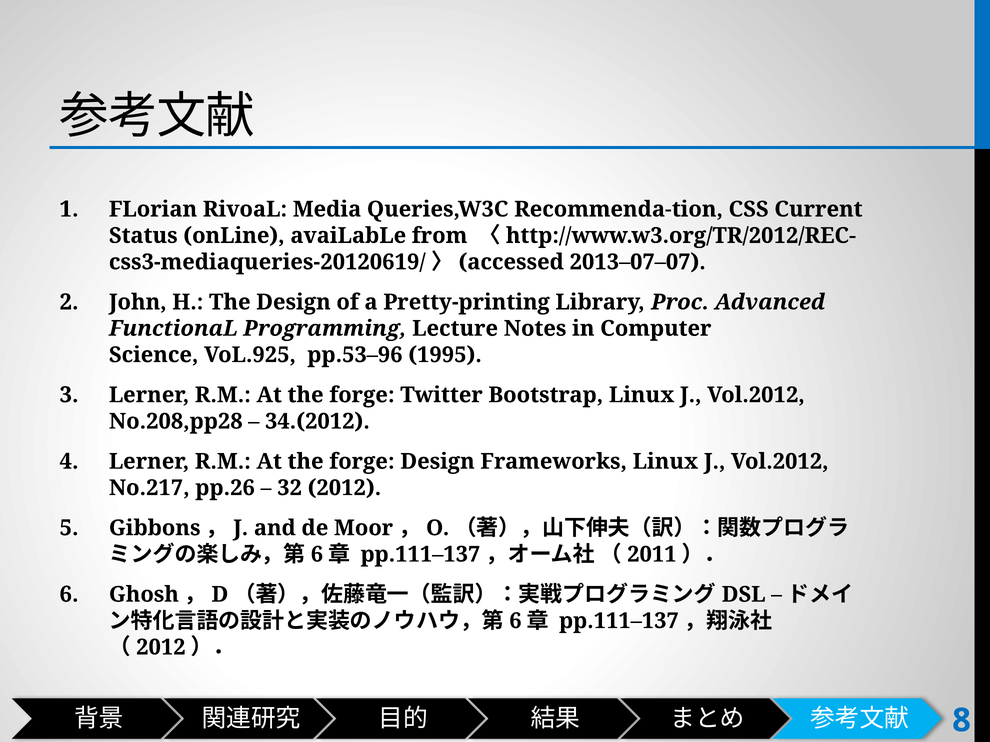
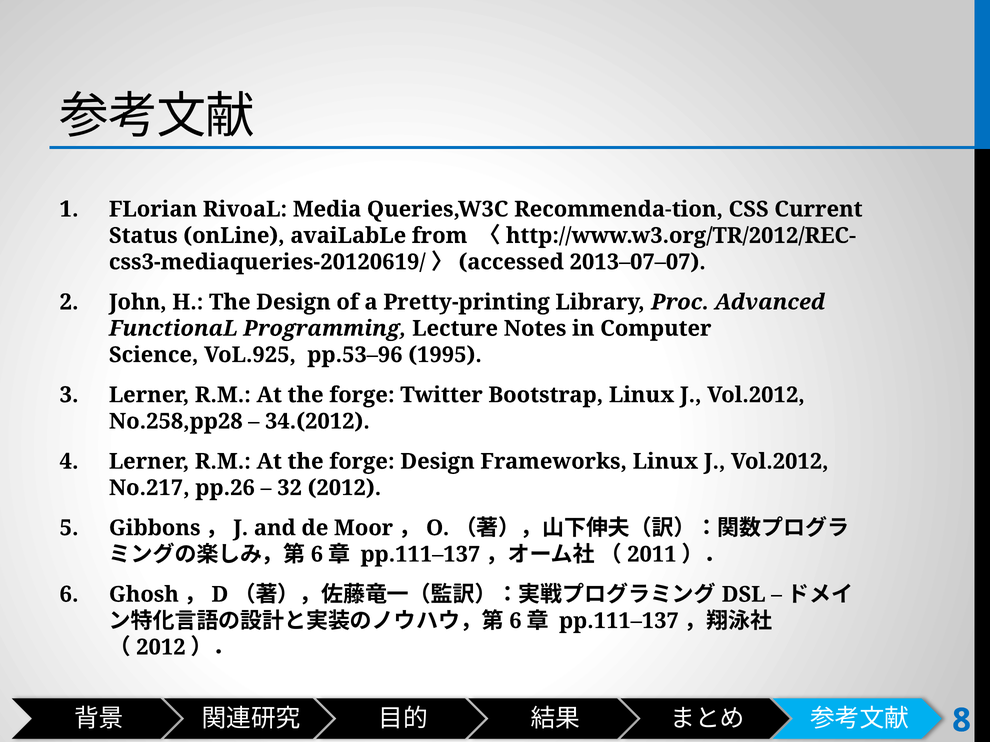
No.208,pp28: No.208,pp28 -> No.258,pp28
